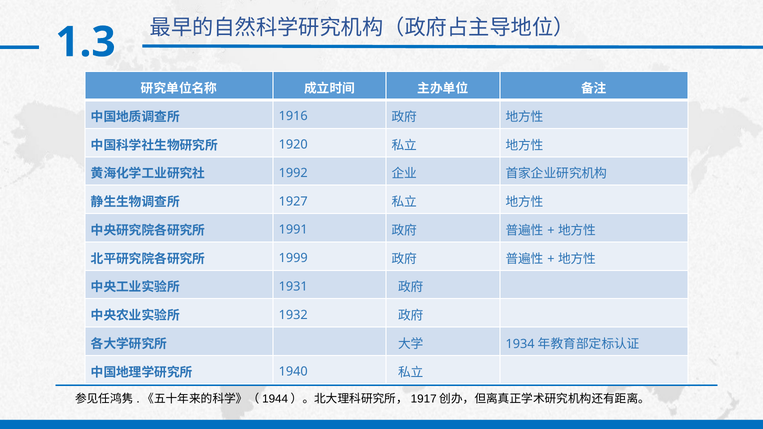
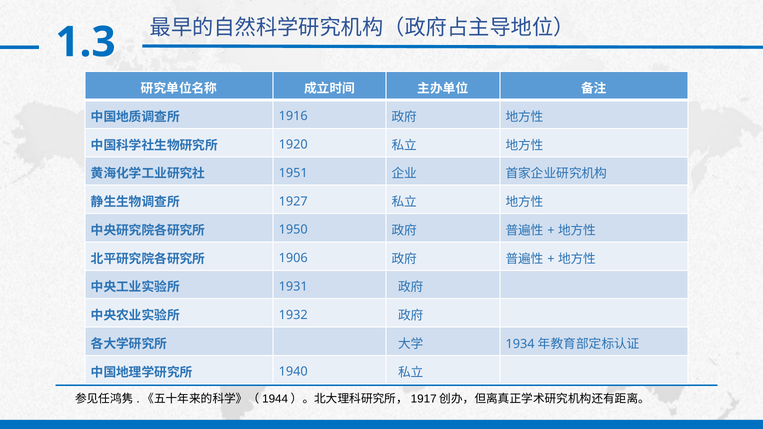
1992: 1992 -> 1951
1991: 1991 -> 1950
1999: 1999 -> 1906
